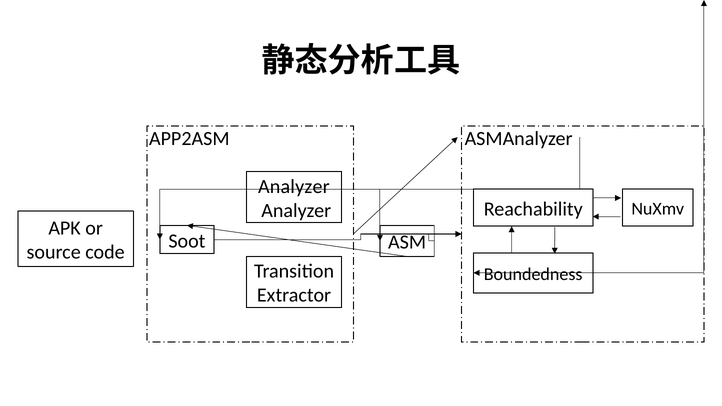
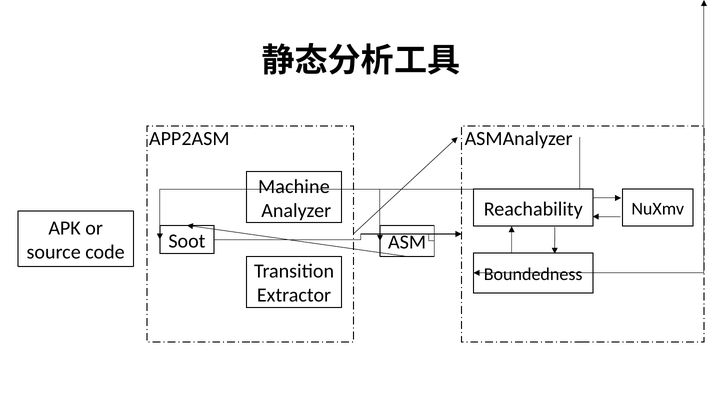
Analyzer at (294, 187): Analyzer -> Machine
